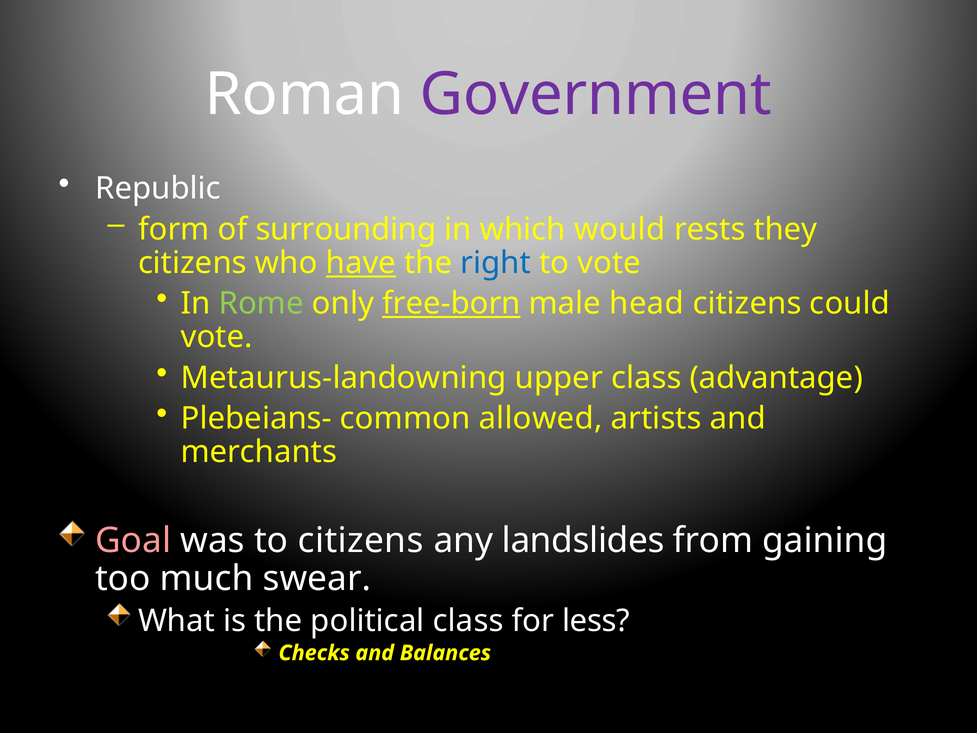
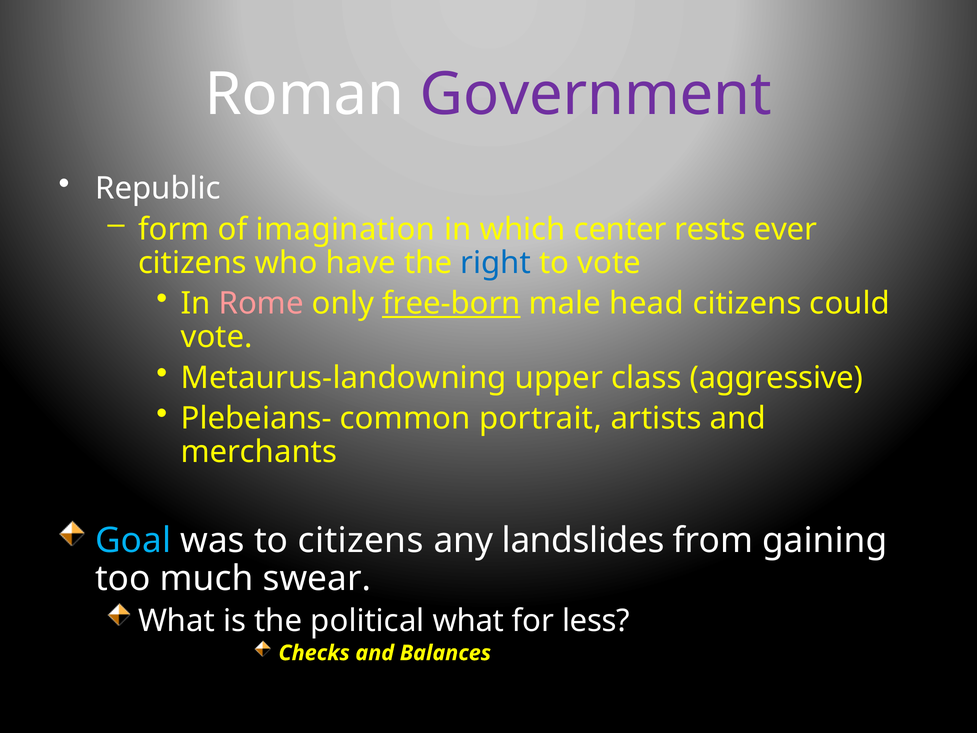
surrounding: surrounding -> imagination
would: would -> center
they: they -> ever
have underline: present -> none
Rome colour: light green -> pink
advantage: advantage -> aggressive
allowed: allowed -> portrait
Goal colour: pink -> light blue
political class: class -> what
